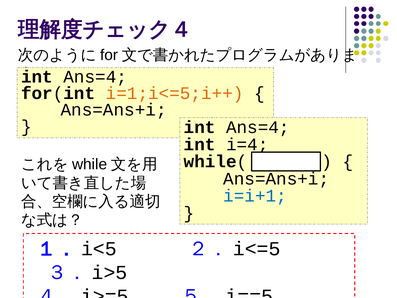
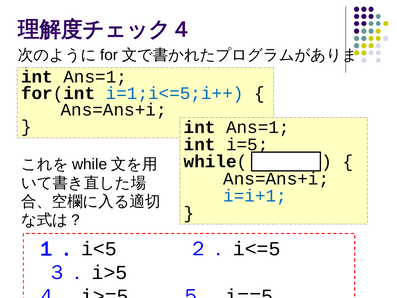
Ans=4 at (95, 77): Ans=4 -> Ans=1
i=1;i<=5;i++ colour: orange -> blue
Ans=4 at (258, 127): Ans=4 -> Ans=1
i=4: i=4 -> i=5
